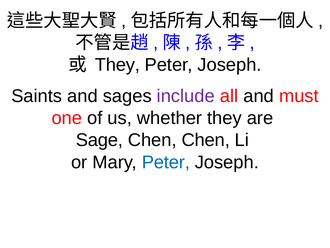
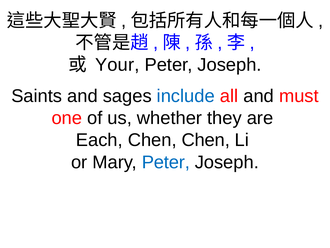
They at (117, 65): They -> Your
include colour: purple -> blue
Sage: Sage -> Each
